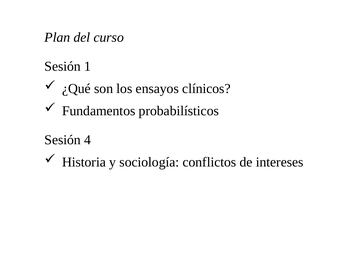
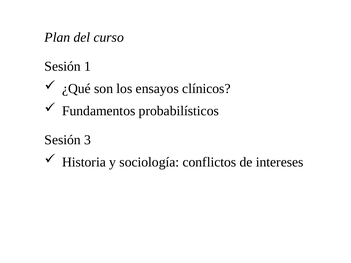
4: 4 -> 3
